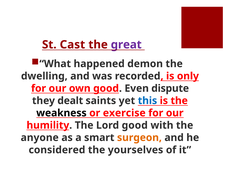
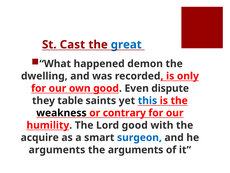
great colour: purple -> blue
dealt: dealt -> table
exercise: exercise -> contrary
anyone: anyone -> acquire
surgeon colour: orange -> blue
considered at (57, 149): considered -> arguments
the yourselves: yourselves -> arguments
